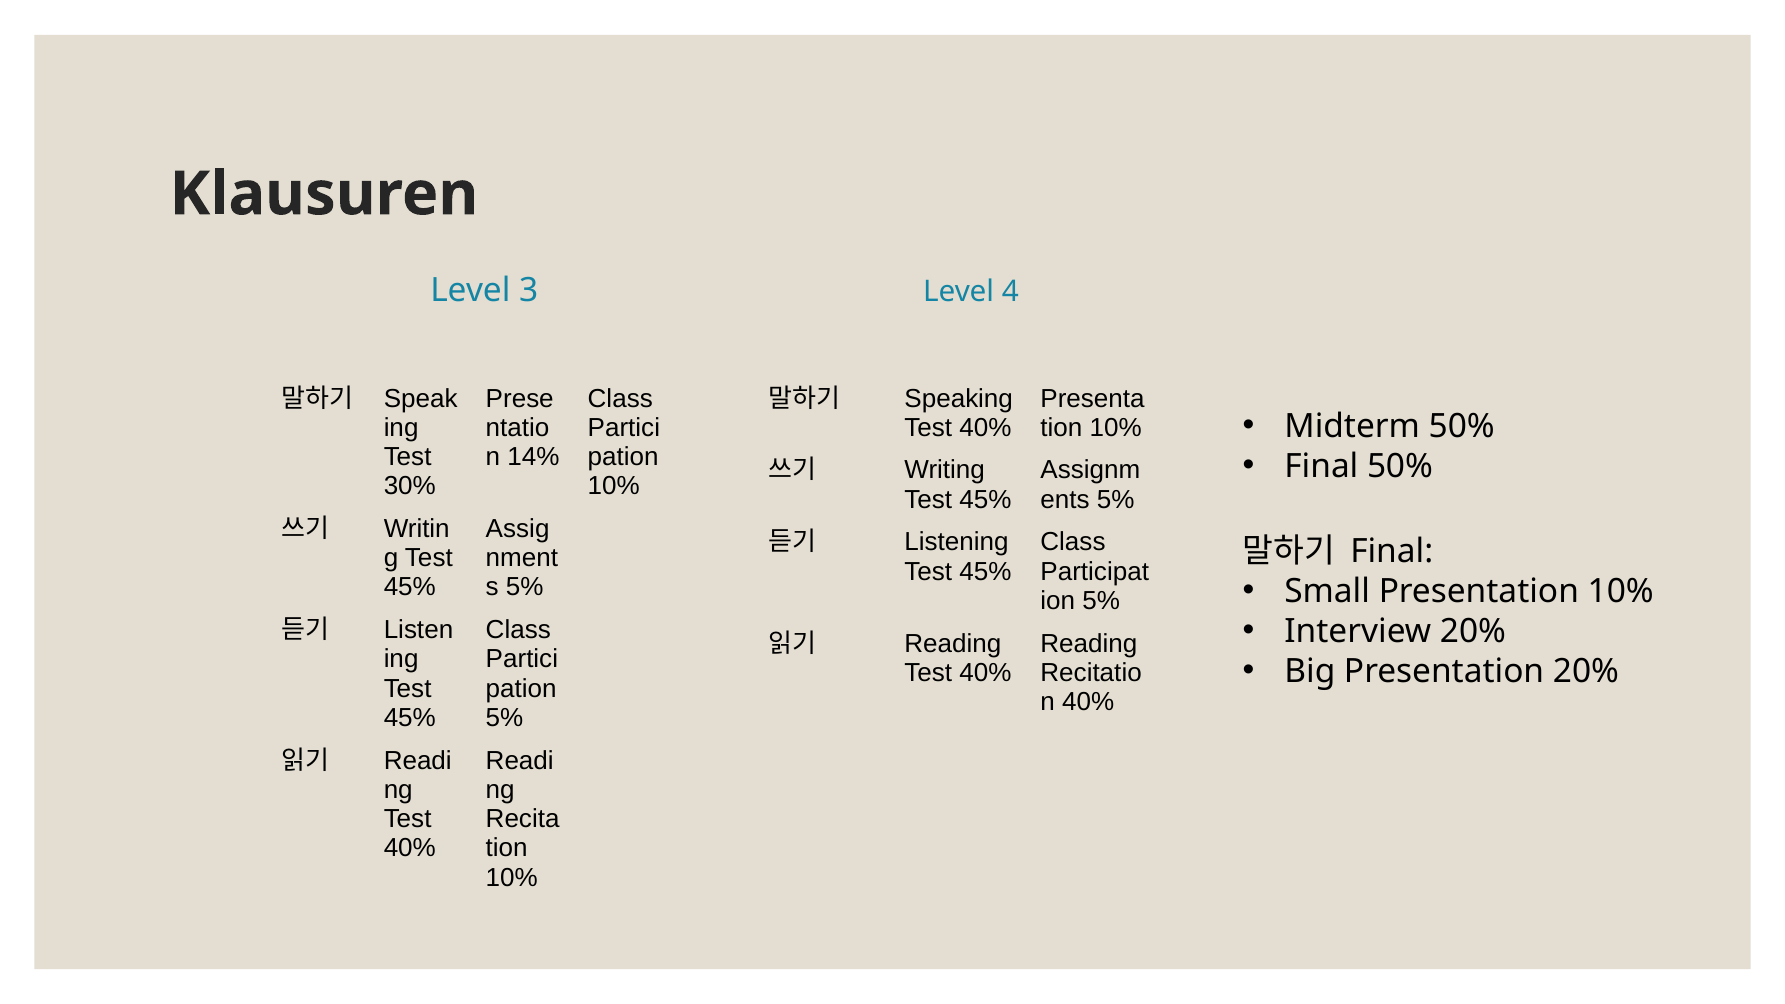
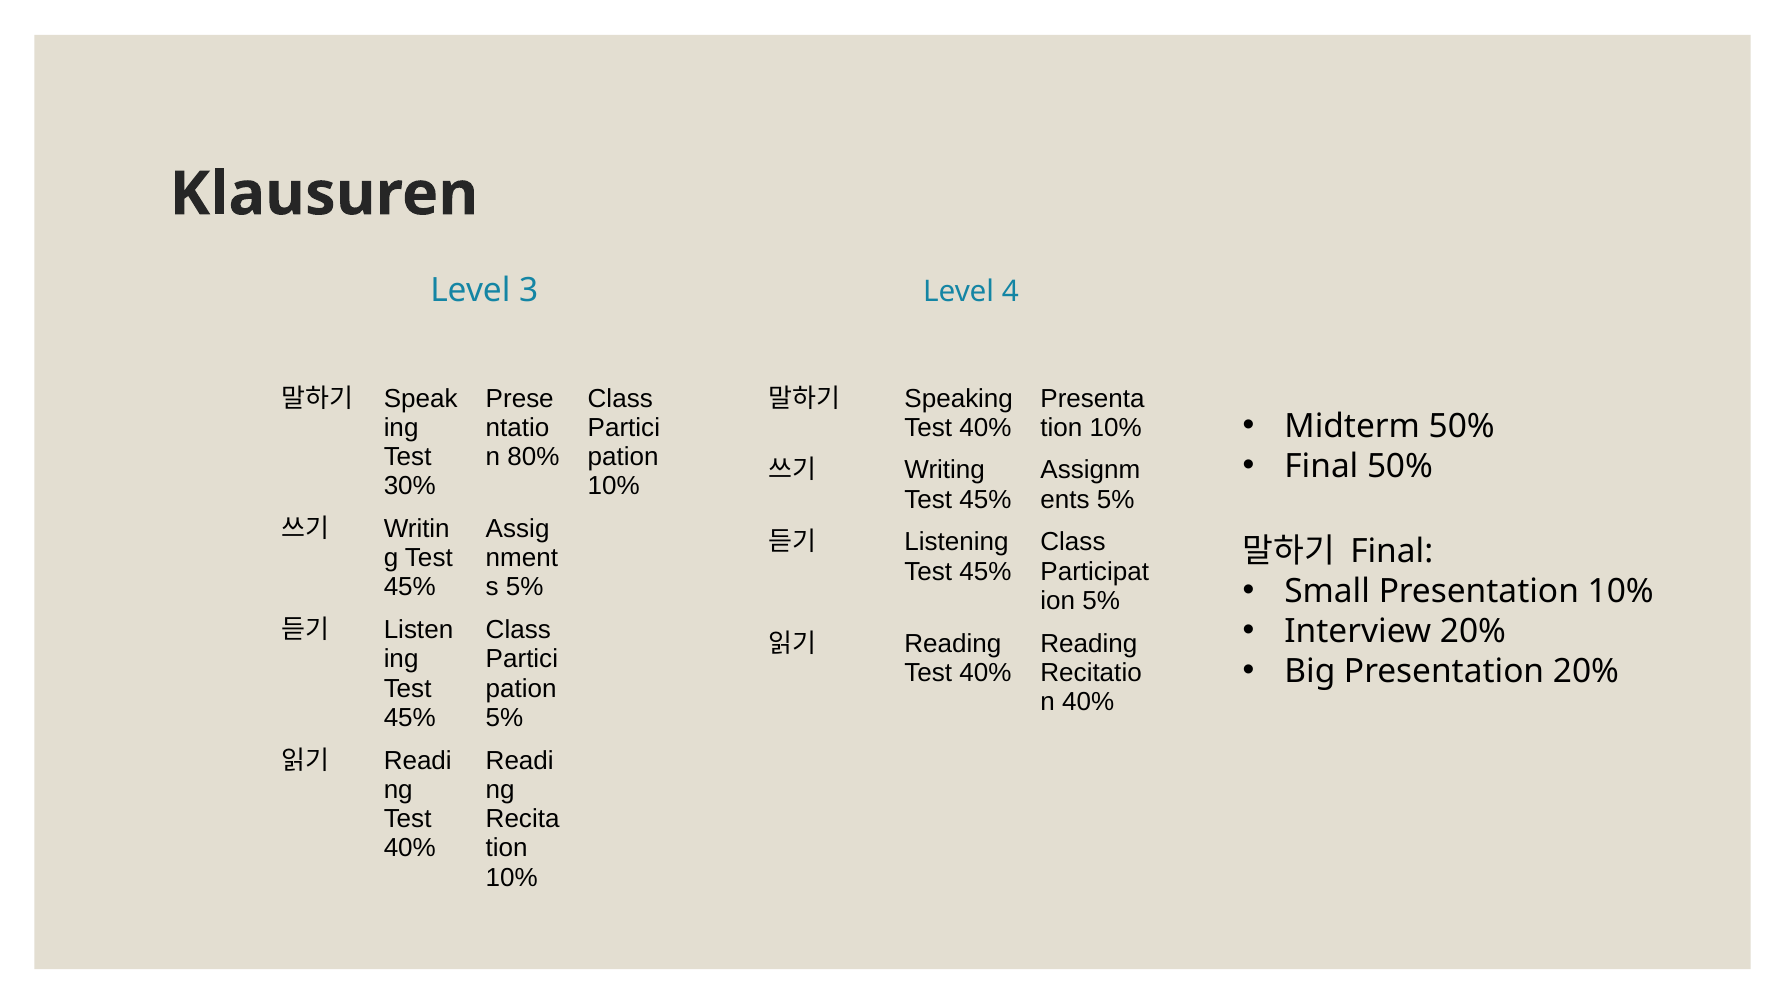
14%: 14% -> 80%
